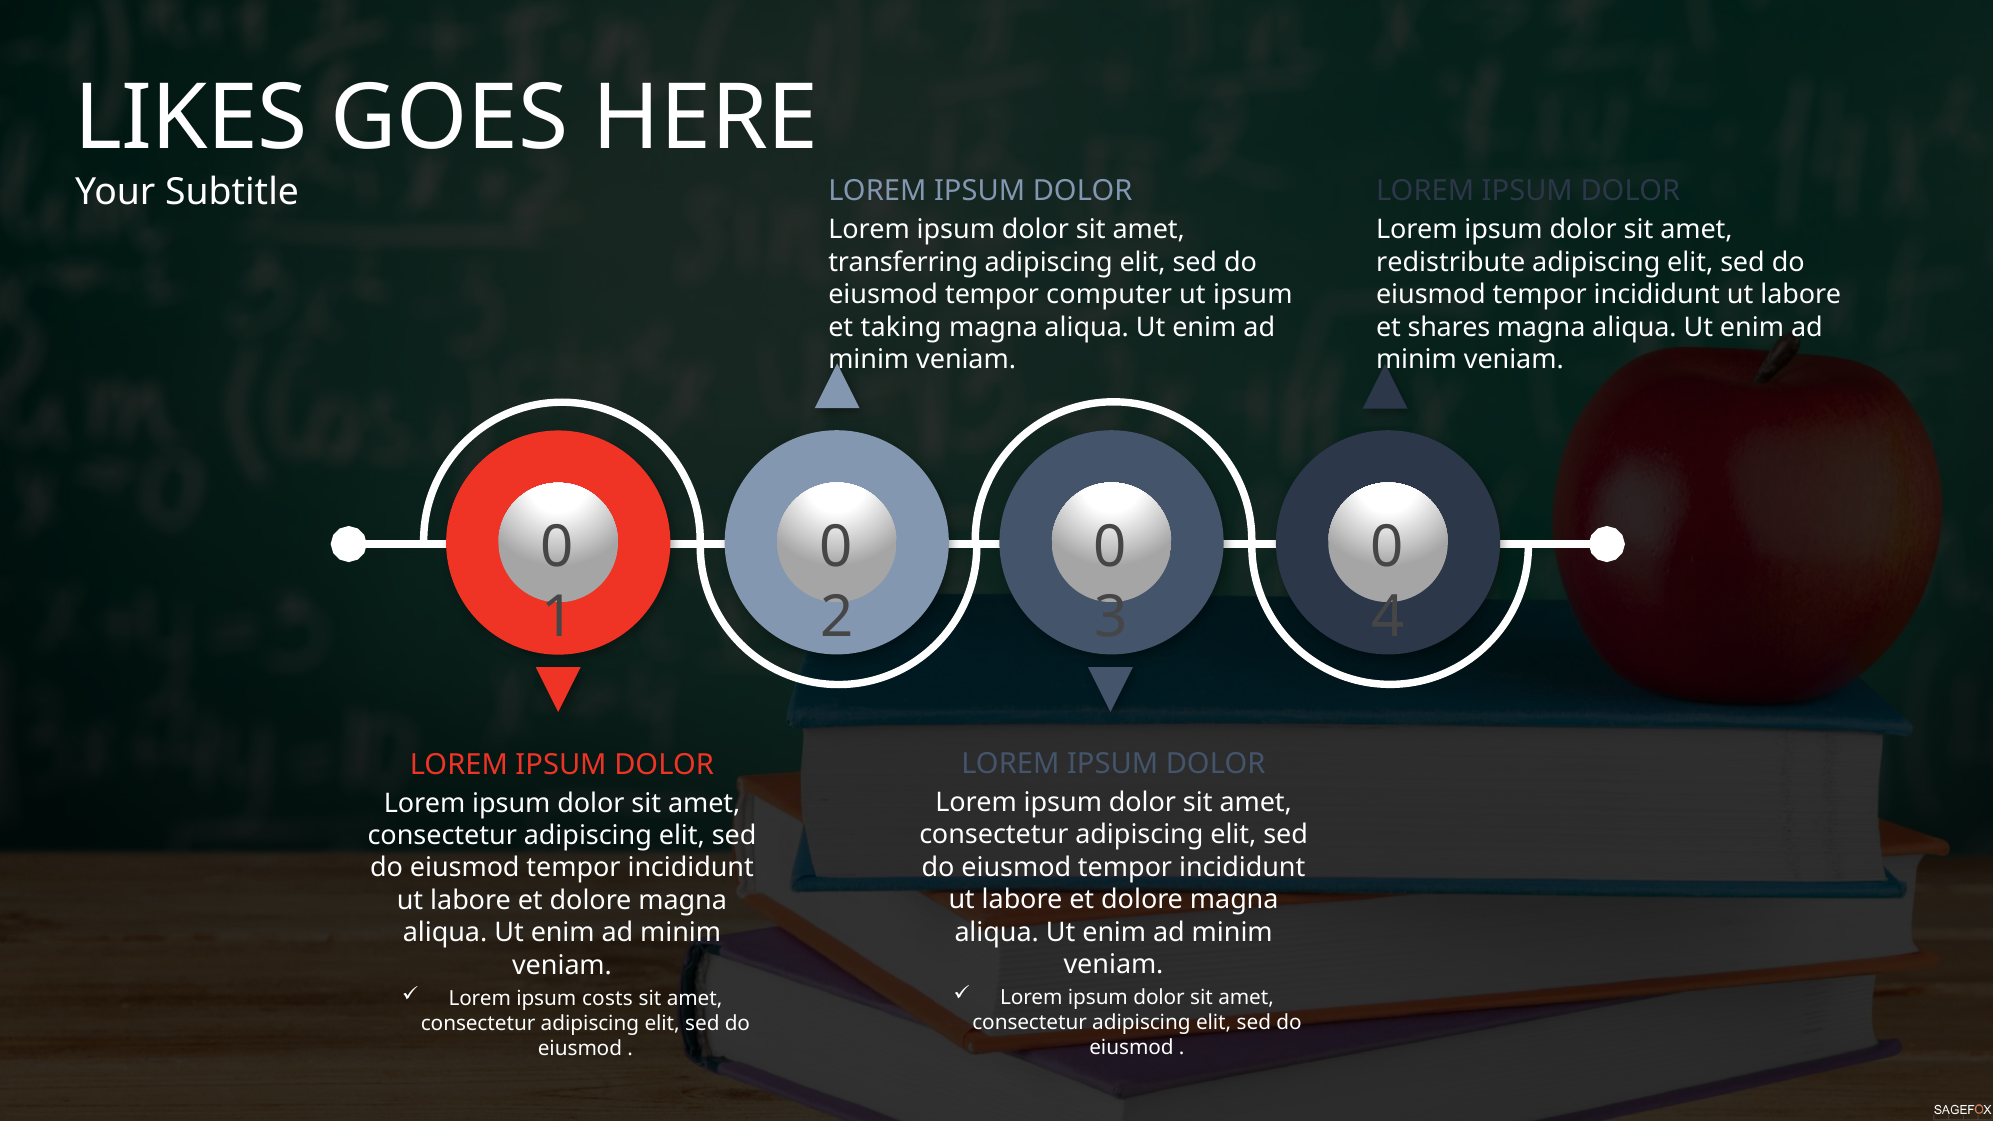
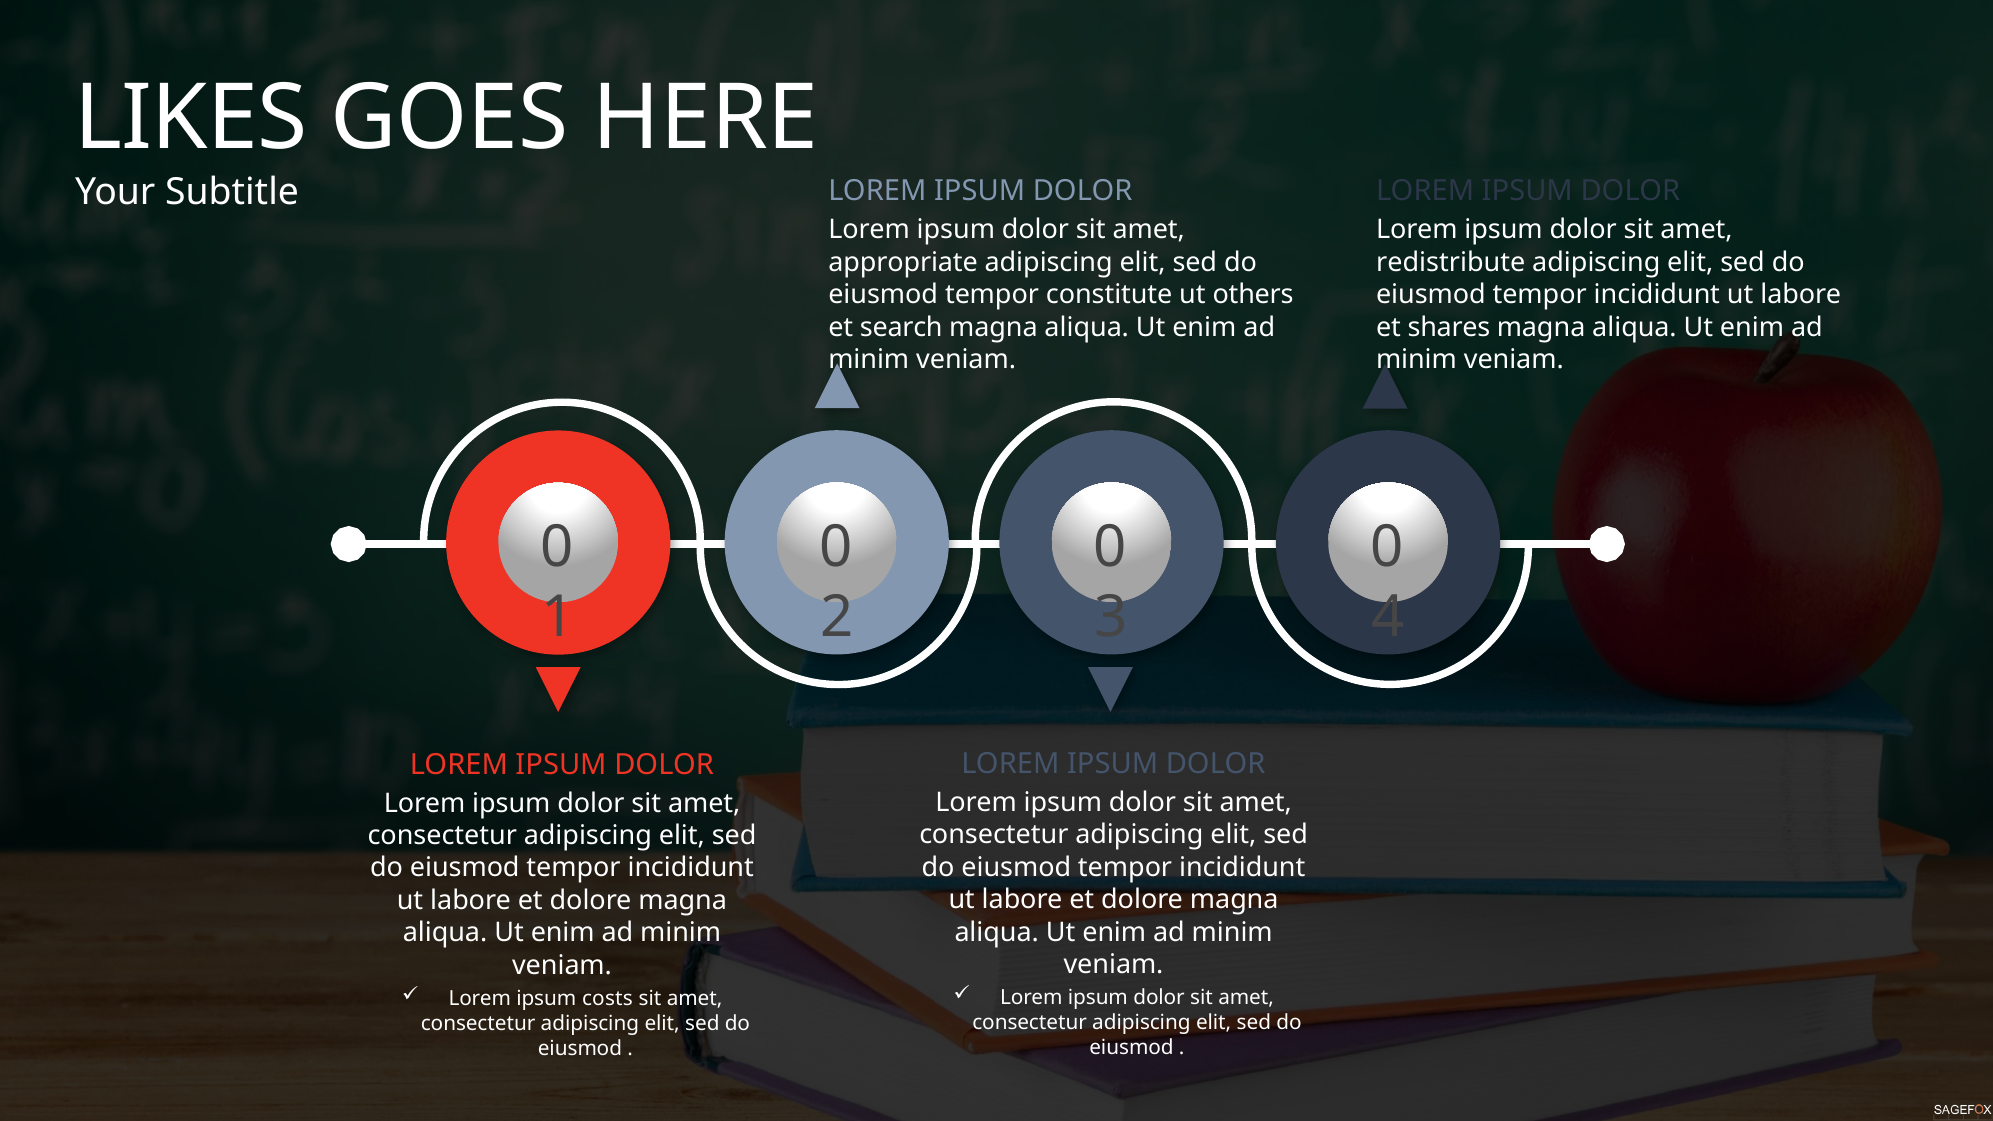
transferring: transferring -> appropriate
computer: computer -> constitute
ut ipsum: ipsum -> others
taking: taking -> search
